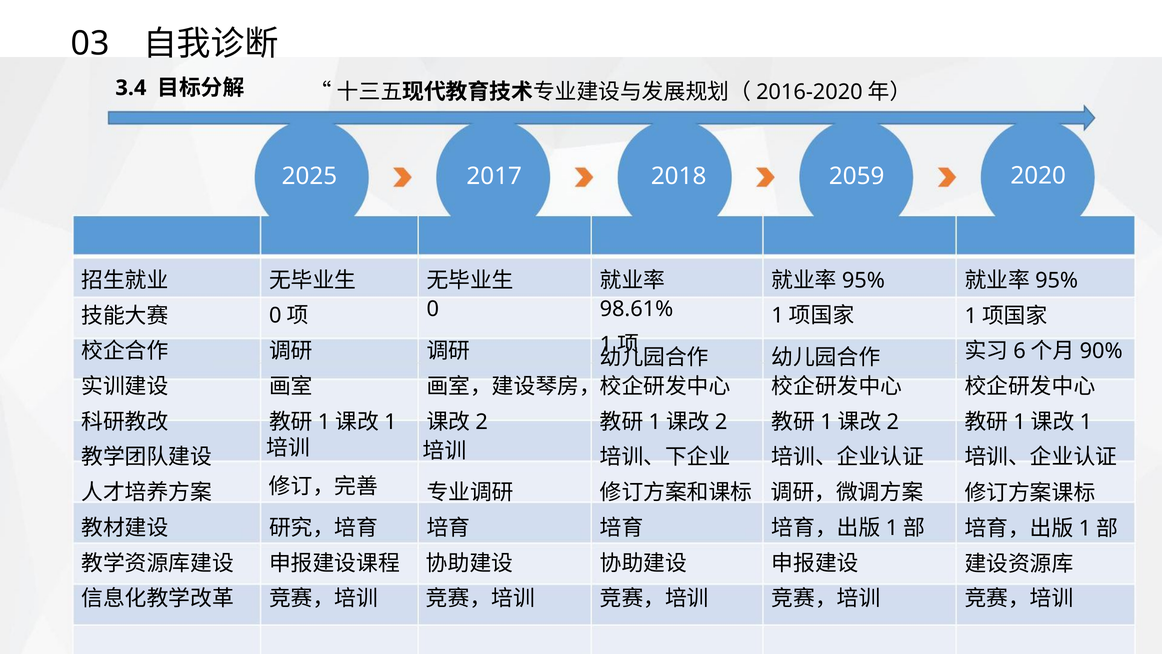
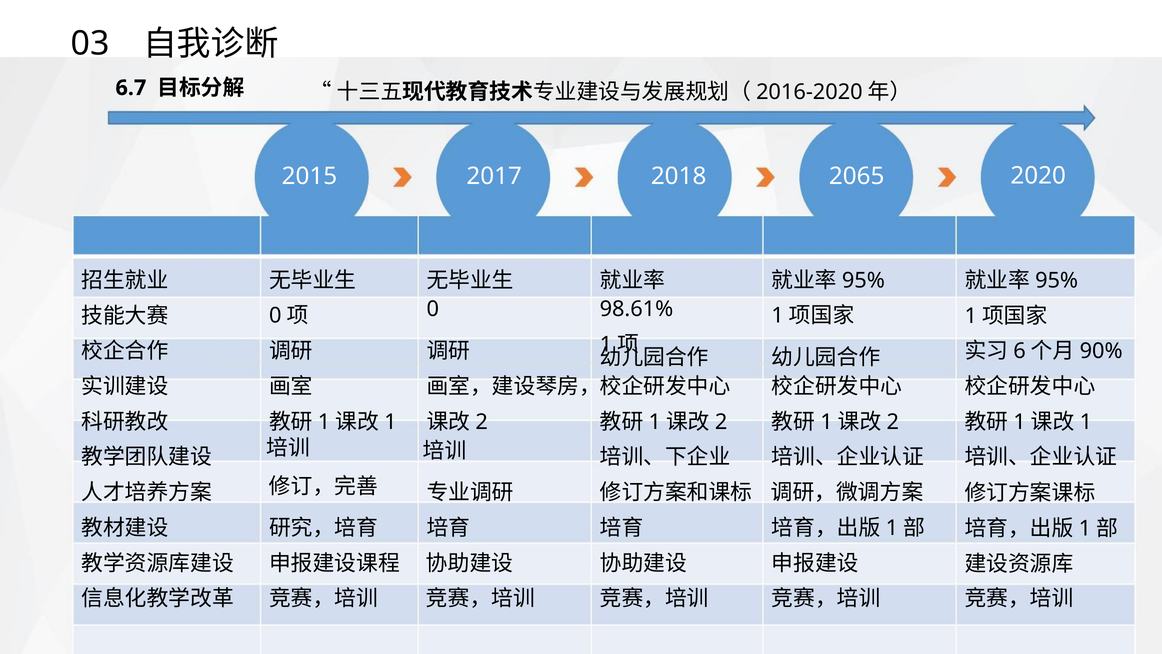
3.4: 3.4 -> 6.7
2025: 2025 -> 2015
2059: 2059 -> 2065
